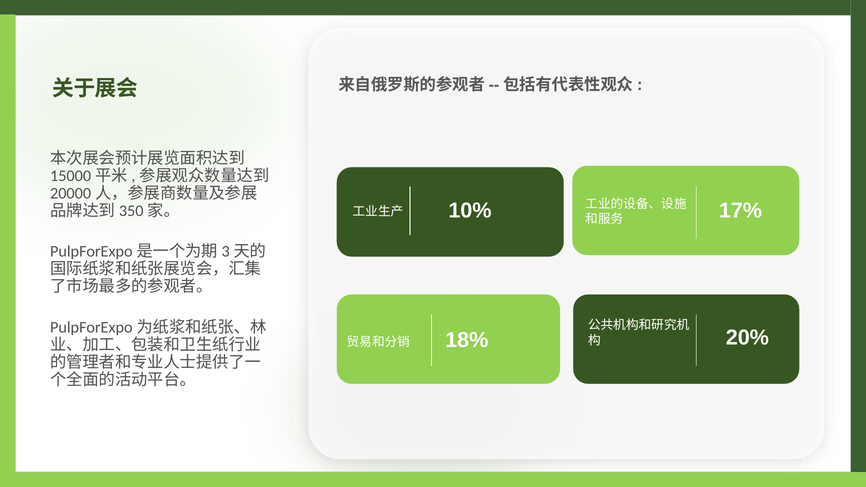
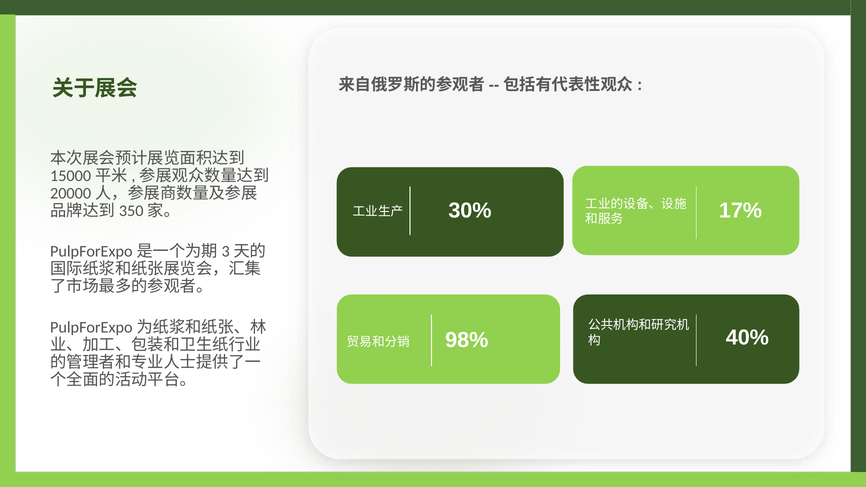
10%: 10% -> 30%
18%: 18% -> 98%
20%: 20% -> 40%
